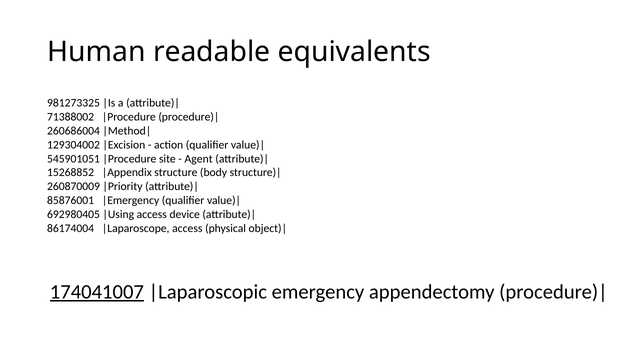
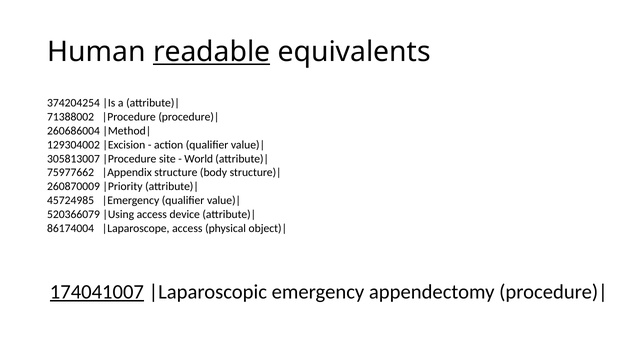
readable underline: none -> present
981273325: 981273325 -> 374204254
545901051: 545901051 -> 305813007
Agent: Agent -> World
15268852: 15268852 -> 75977662
85876001: 85876001 -> 45724985
692980405: 692980405 -> 520366079
